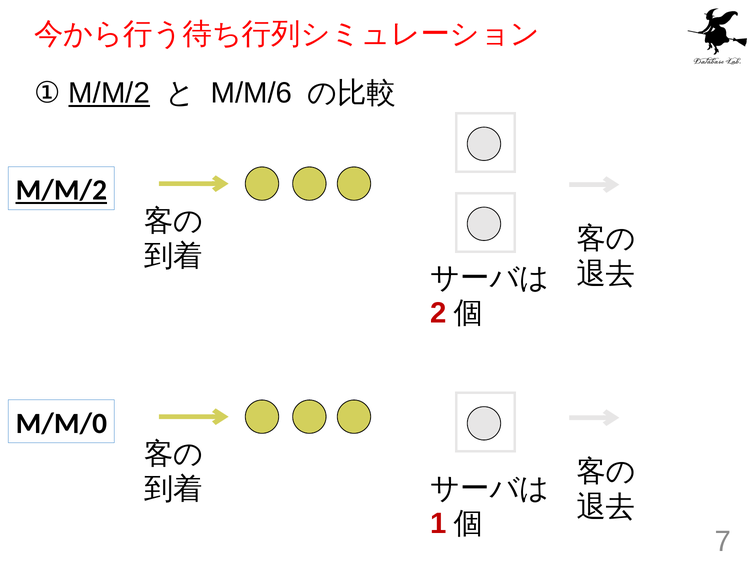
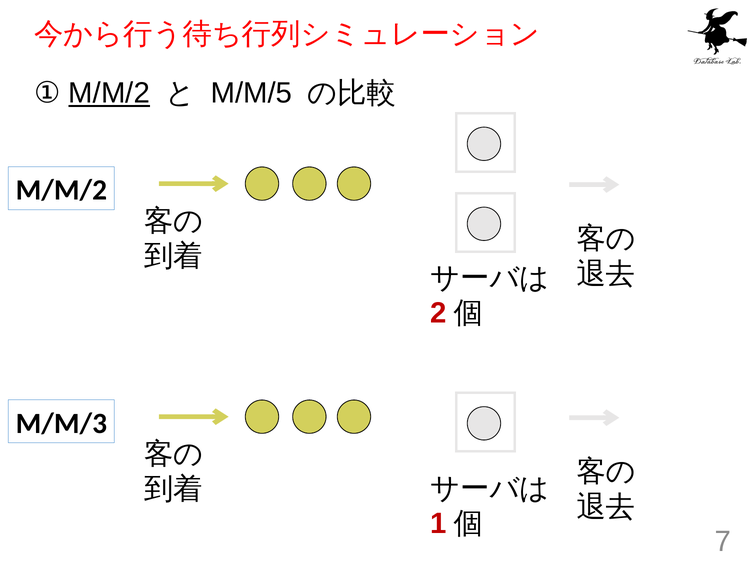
M/M/6: M/M/6 -> M/M/5
M/M/2 at (61, 190) underline: present -> none
M/M/0: M/M/0 -> M/M/3
